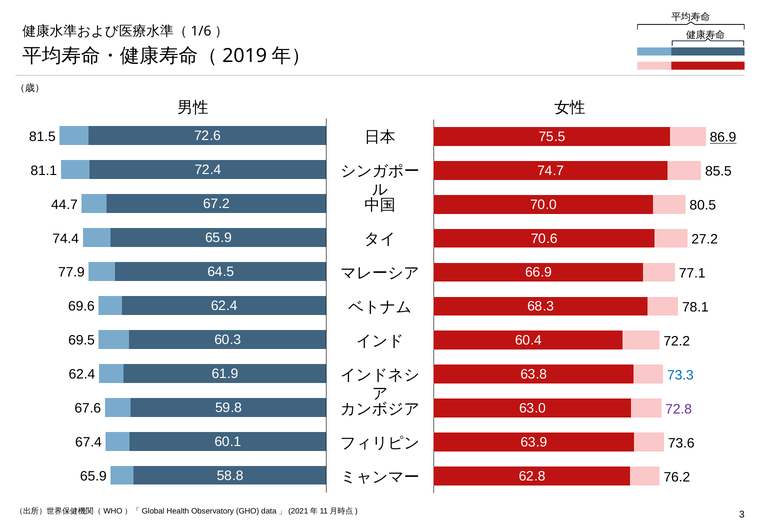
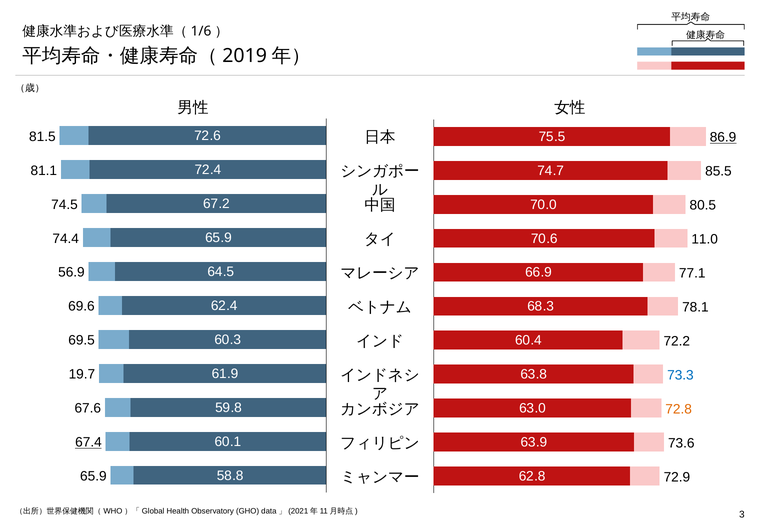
44.7: 44.7 -> 74.5
27.2: 27.2 -> 11.0
77.9: 77.9 -> 56.9
62.4 at (82, 374): 62.4 -> 19.7
72.8 colour: purple -> orange
67.4 underline: none -> present
76.2: 76.2 -> 72.9
